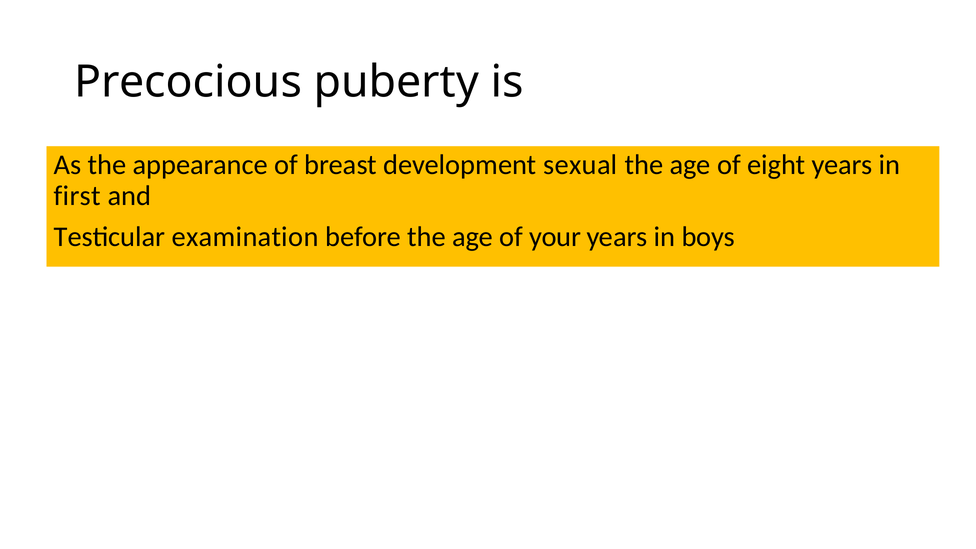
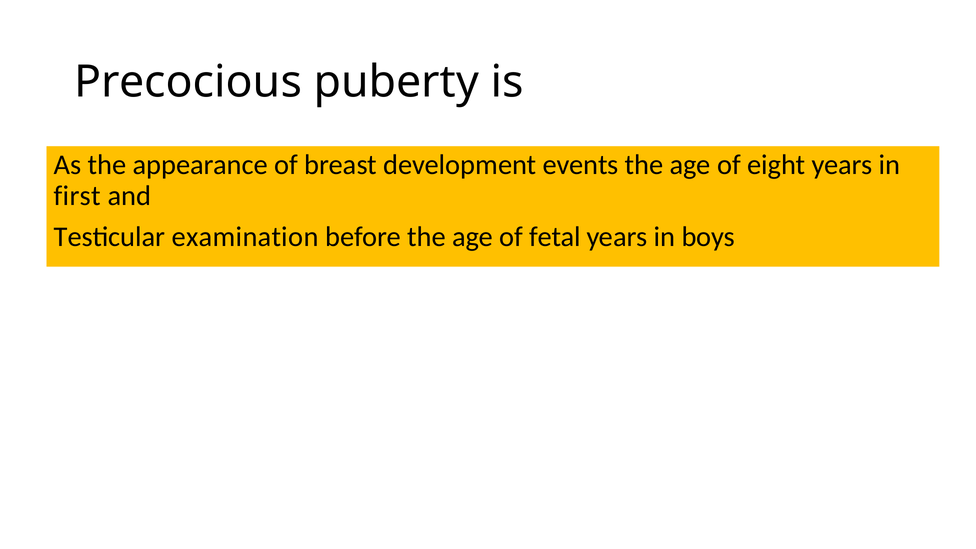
sexual: sexual -> events
your: your -> fetal
